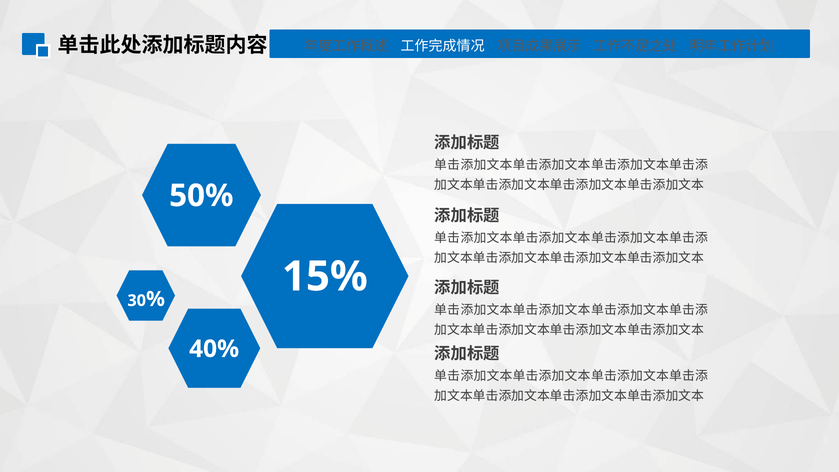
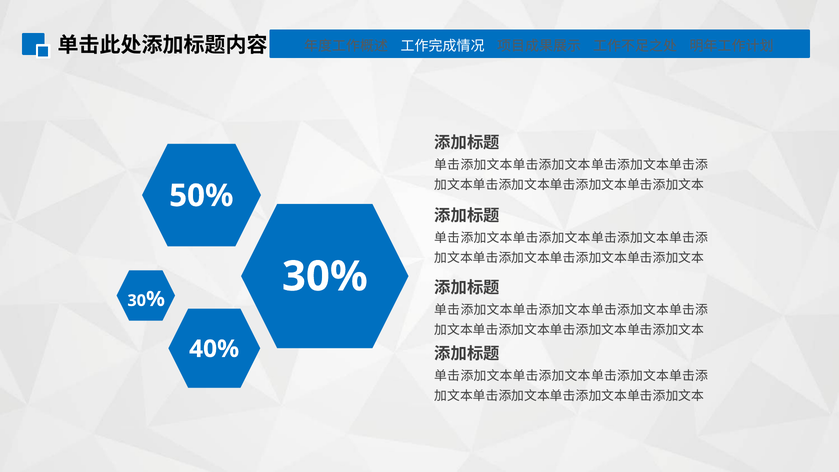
15% at (325, 277): 15% -> 30%
